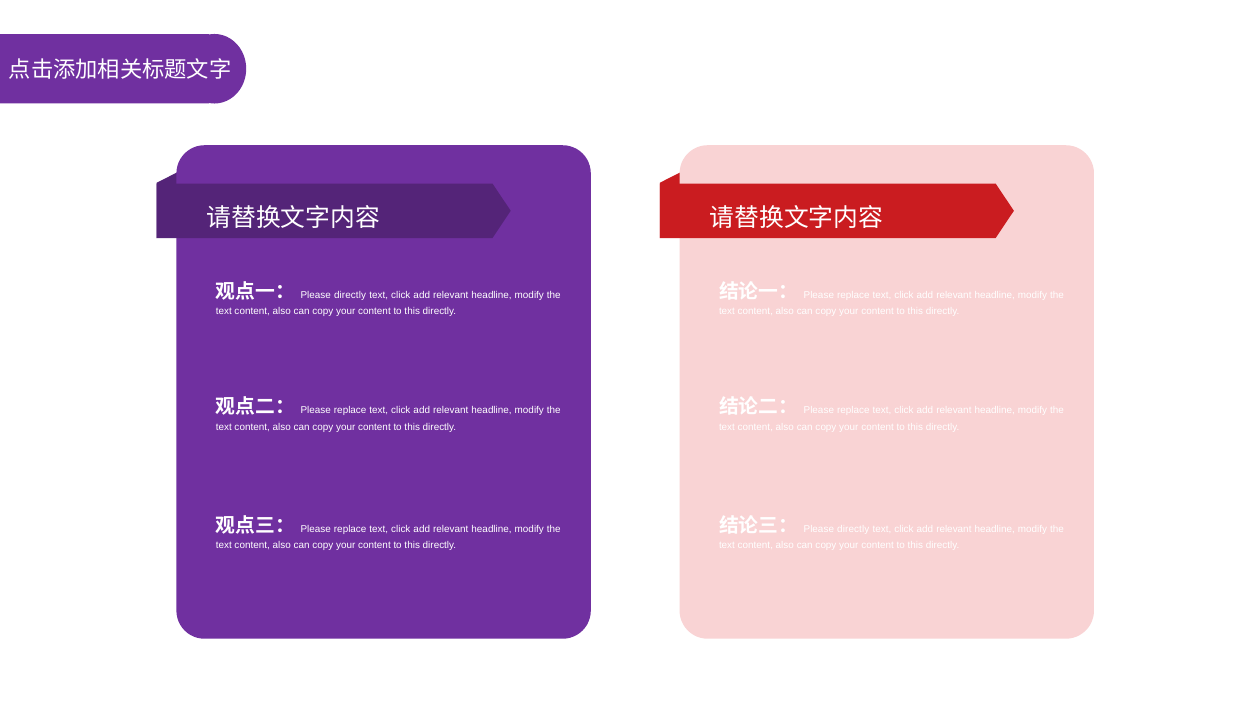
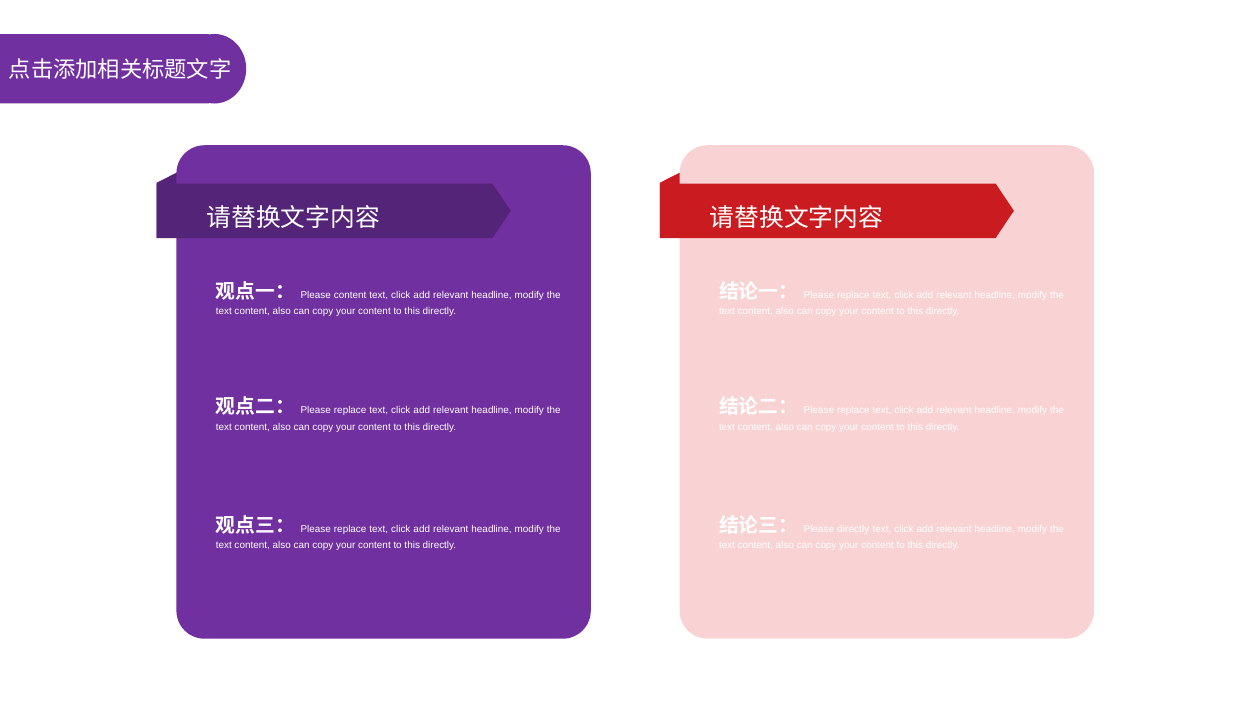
directly at (350, 295): directly -> content
